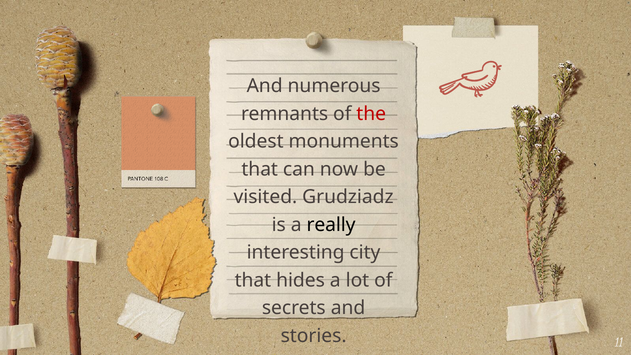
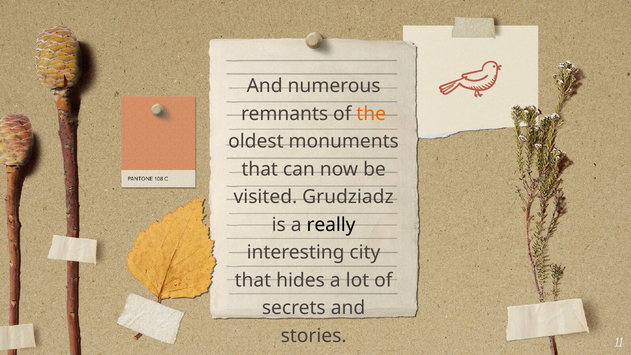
the colour: red -> orange
